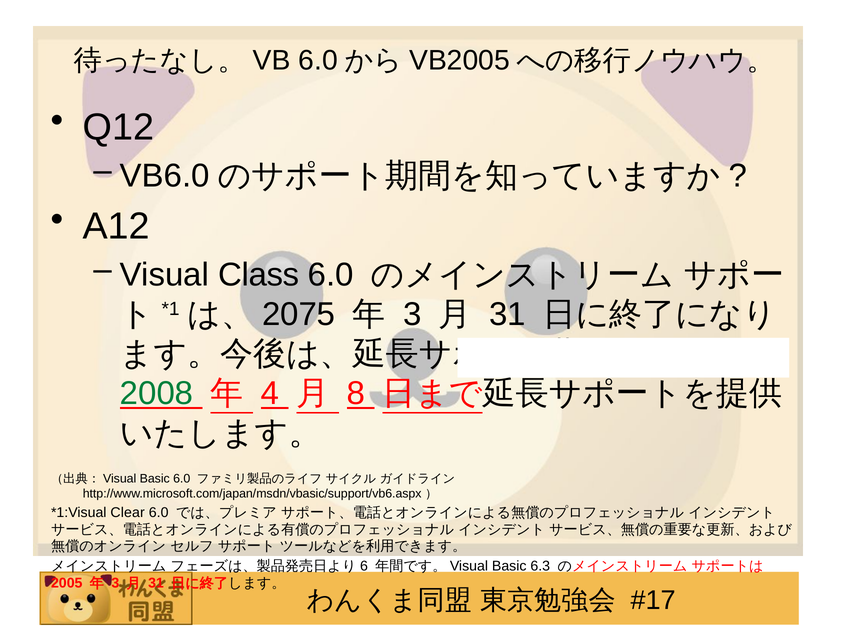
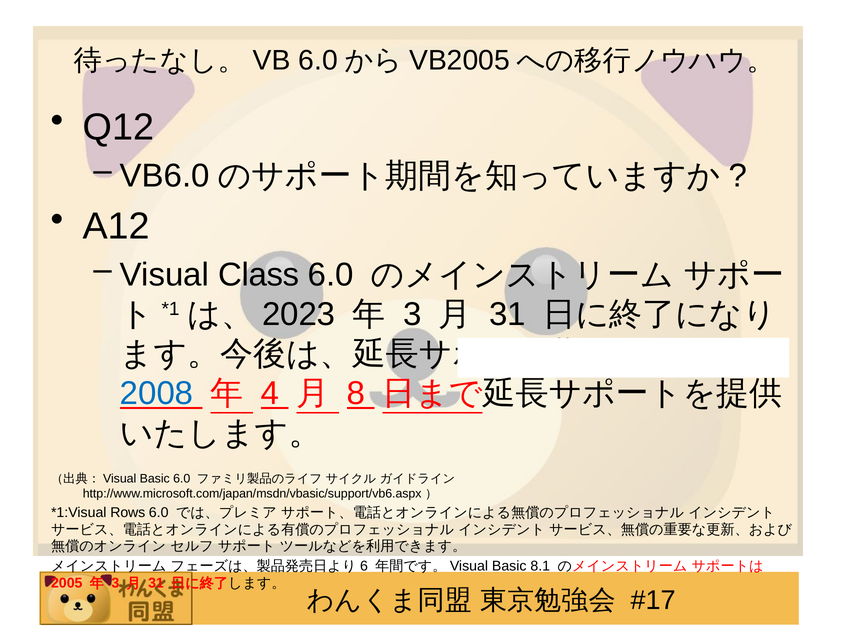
2075: 2075 -> 2023
2008 colour: green -> blue
Clear: Clear -> Rows
6.3: 6.3 -> 8.1
